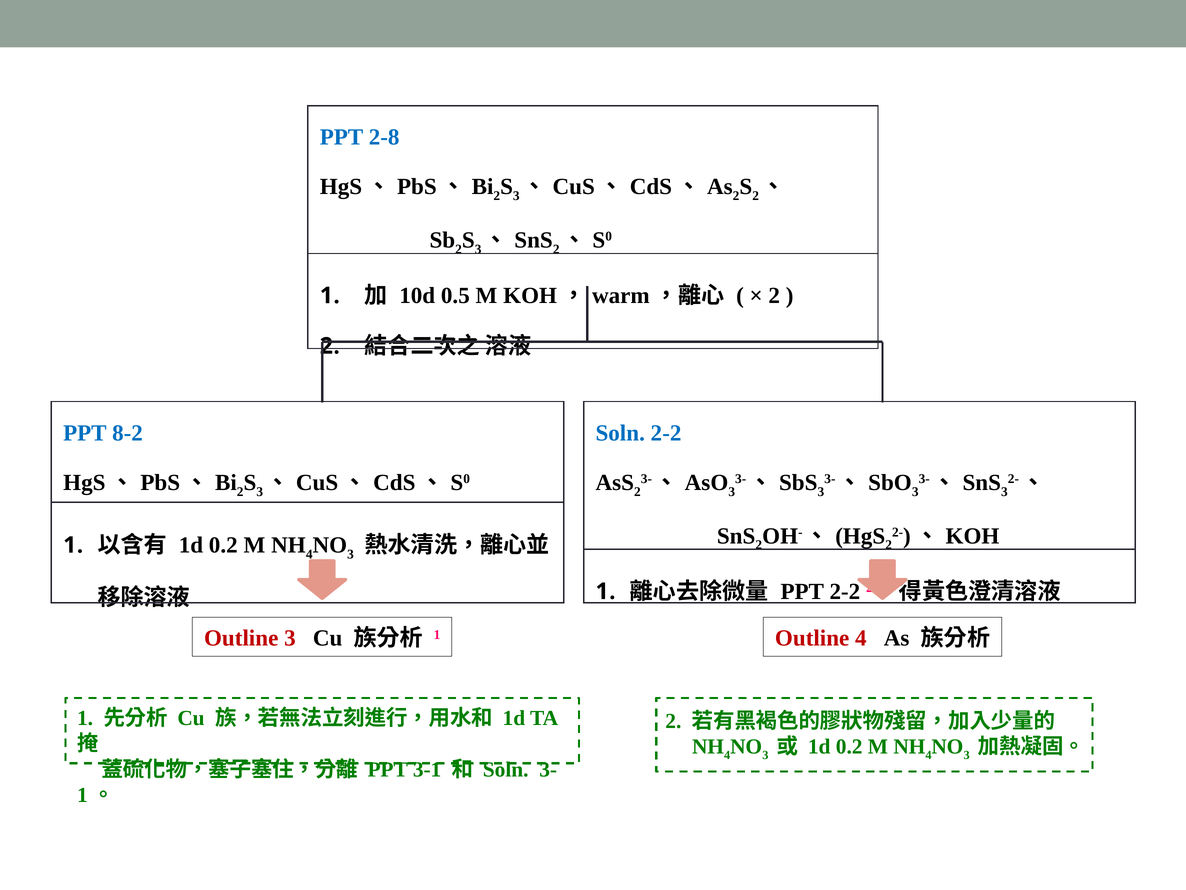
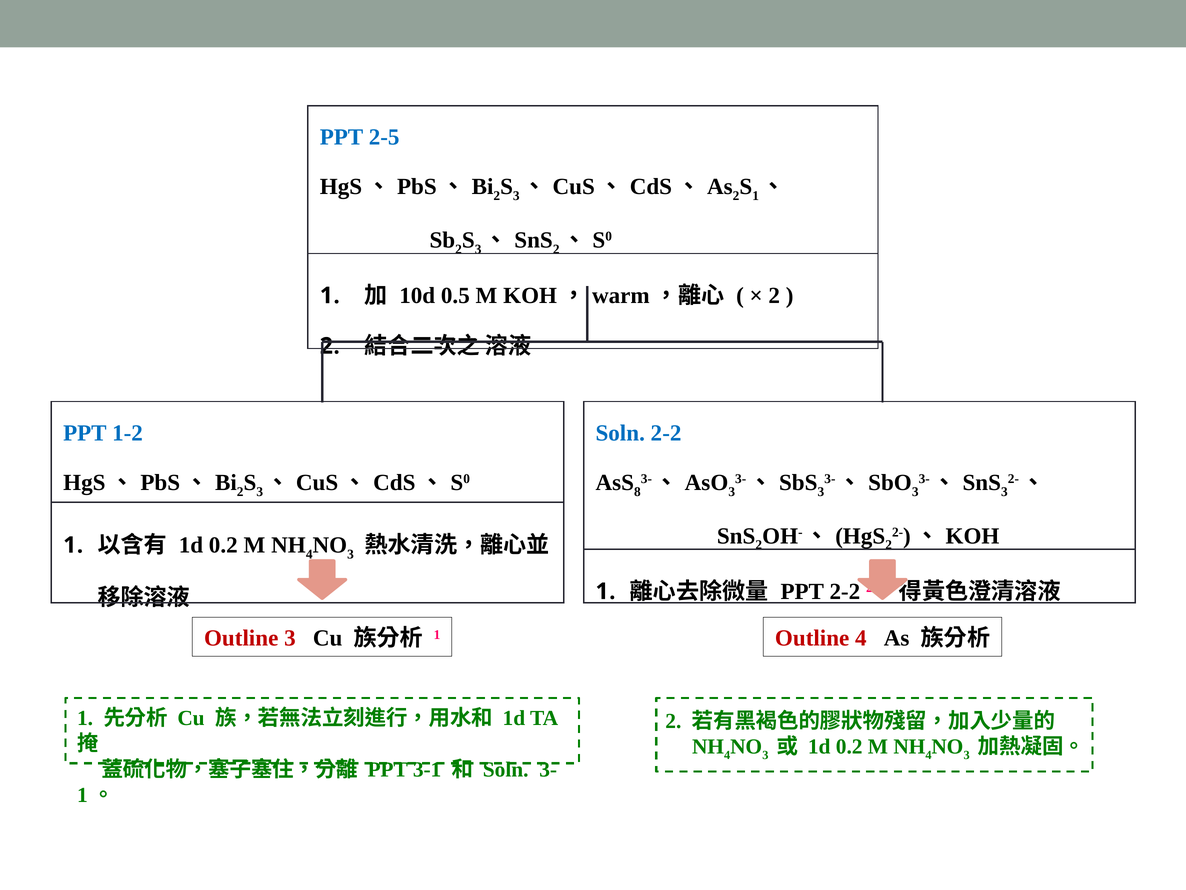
2-8: 2-8 -> 2-5
2 at (756, 196): 2 -> 1
8-2: 8-2 -> 1-2
2 at (637, 491): 2 -> 8
